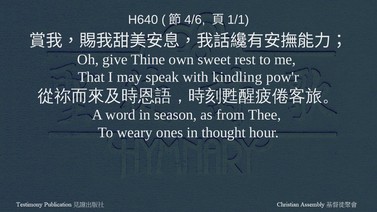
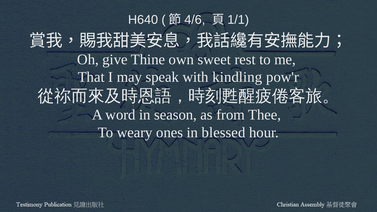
thought: thought -> blessed
